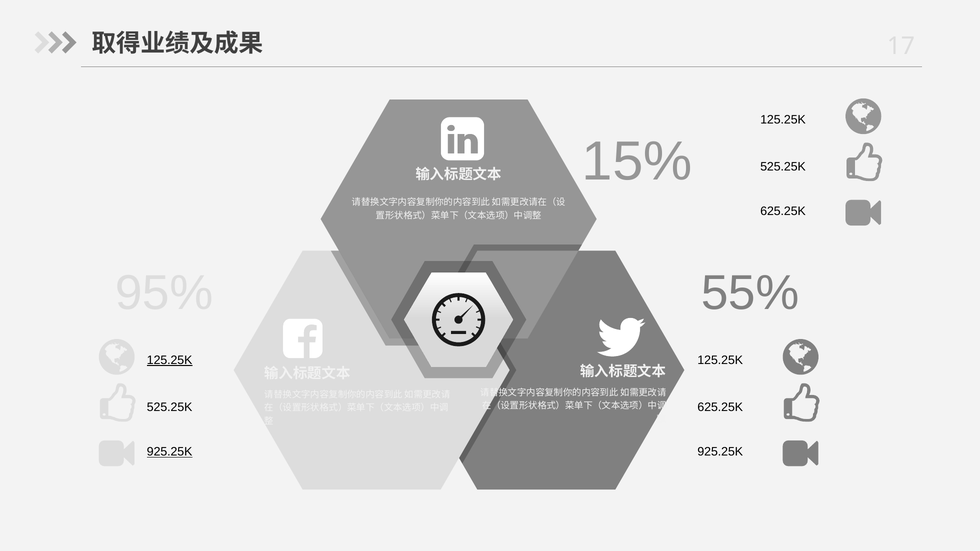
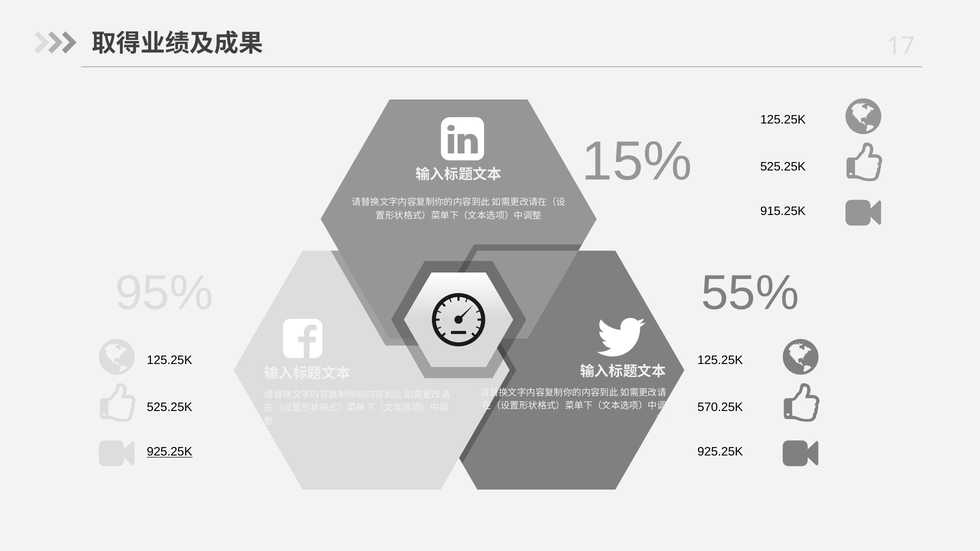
625.25K at (783, 211): 625.25K -> 915.25K
125.25K at (170, 360) underline: present -> none
625.25K at (720, 408): 625.25K -> 570.25K
